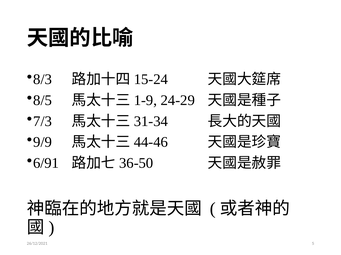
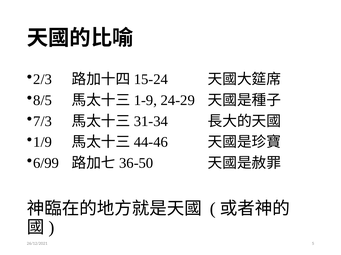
8/3: 8/3 -> 2/3
9/9: 9/9 -> 1/9
6/91: 6/91 -> 6/99
